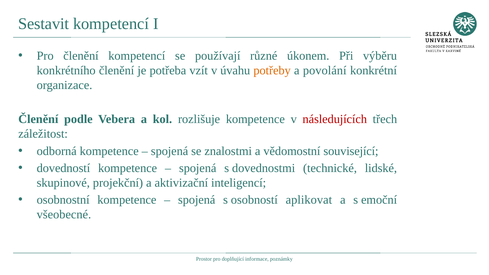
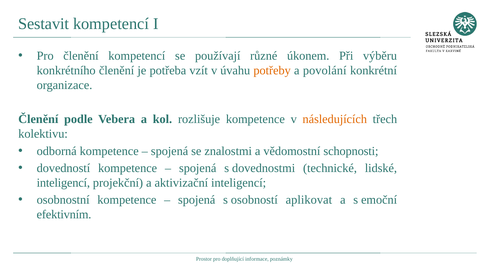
následujících colour: red -> orange
záležitost: záležitost -> kolektivu
související: související -> schopnosti
skupinové at (63, 183): skupinové -> inteligencí
všeobecné: všeobecné -> efektivním
